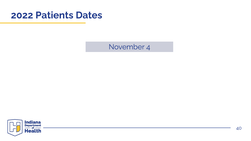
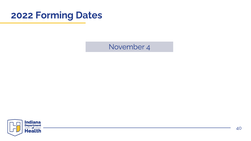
Patients: Patients -> Forming
